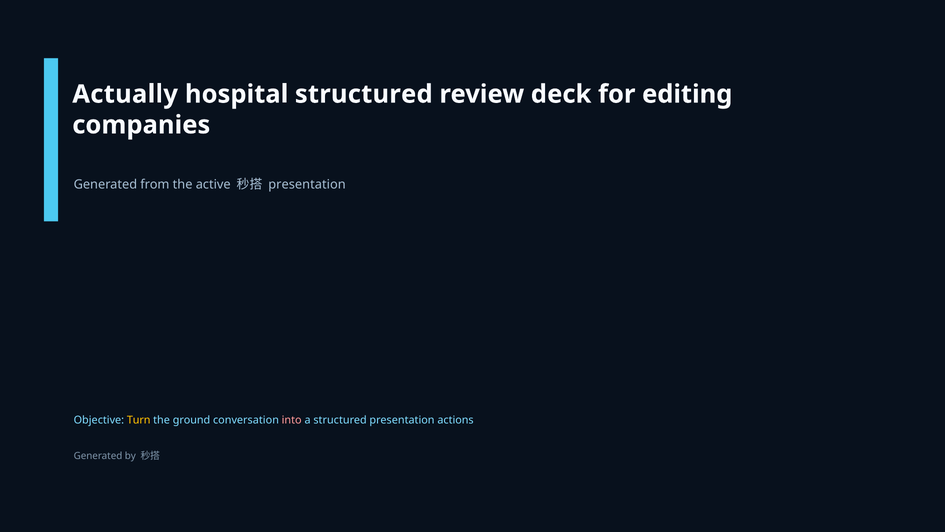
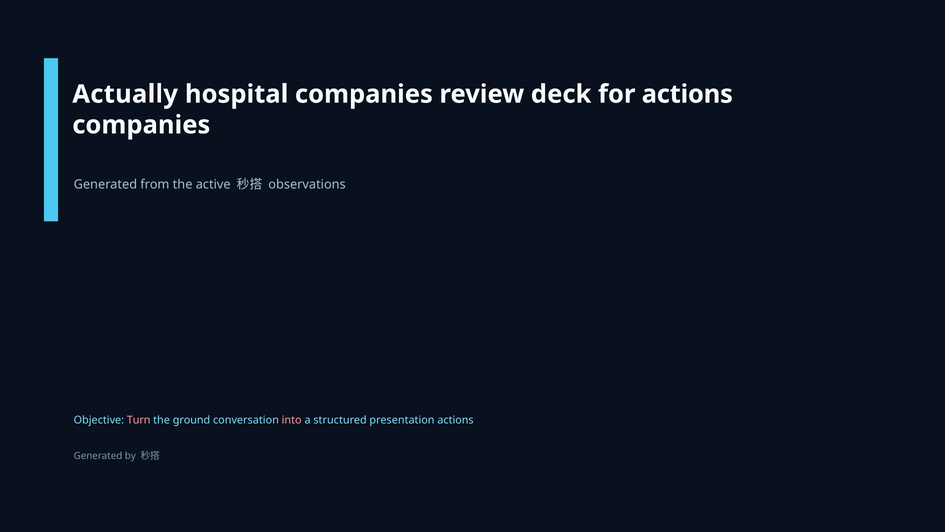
hospital structured: structured -> companies
for editing: editing -> actions
presentation at (307, 184): presentation -> observations
Turn colour: yellow -> pink
